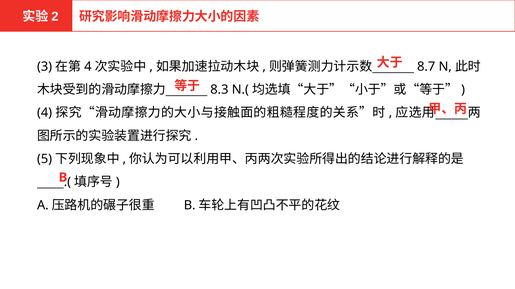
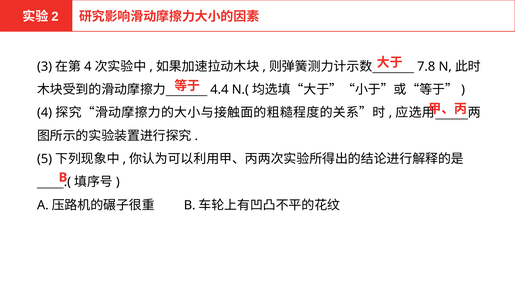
8.7: 8.7 -> 7.8
8.3: 8.3 -> 4.4
